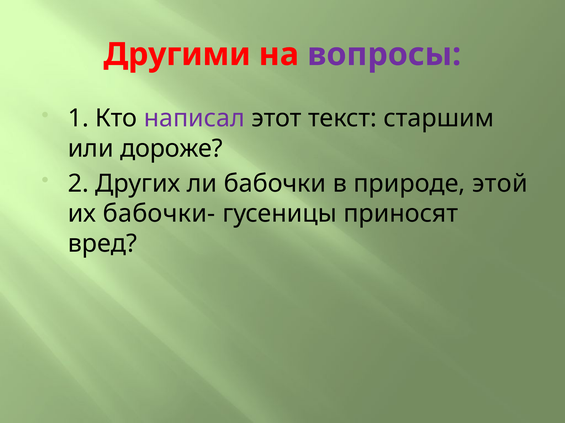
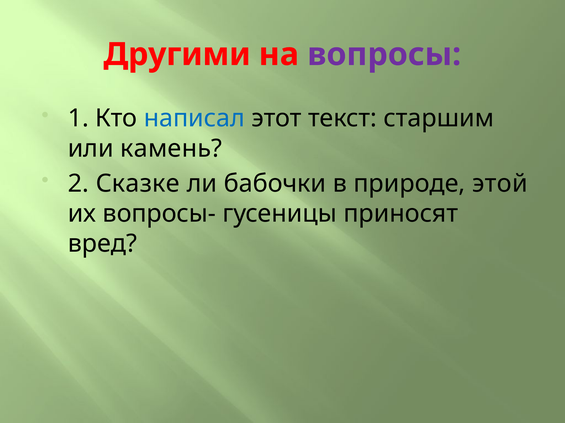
написал colour: purple -> blue
дороже: дороже -> камень
Других: Других -> Сказке
бабочки-: бабочки- -> вопросы-
